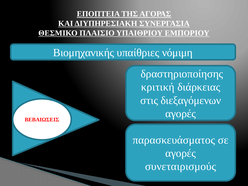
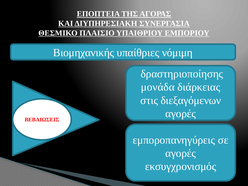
κριτική: κριτική -> μονάδα
παρασκευάσματος: παρασκευάσματος -> εμποροπανηγύρεις
συνεταιρισμούς: συνεταιρισμούς -> εκσυγχρονισμός
